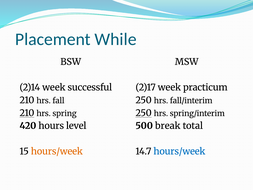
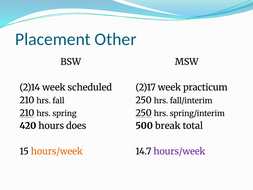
While: While -> Other
successful: successful -> scheduled
level: level -> does
hours/week at (179, 151) colour: blue -> purple
